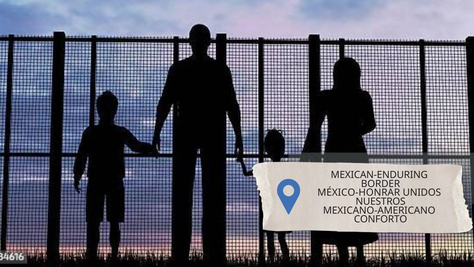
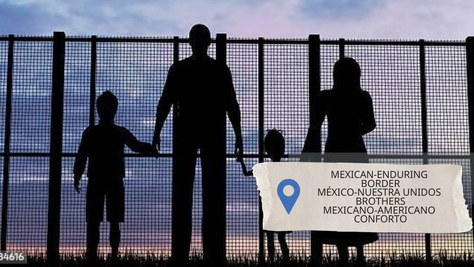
MÉXICO-HONRAR: MÉXICO-HONRAR -> MÉXICO-NUESTRA
NUESTROS: NUESTROS -> BROTHERS
